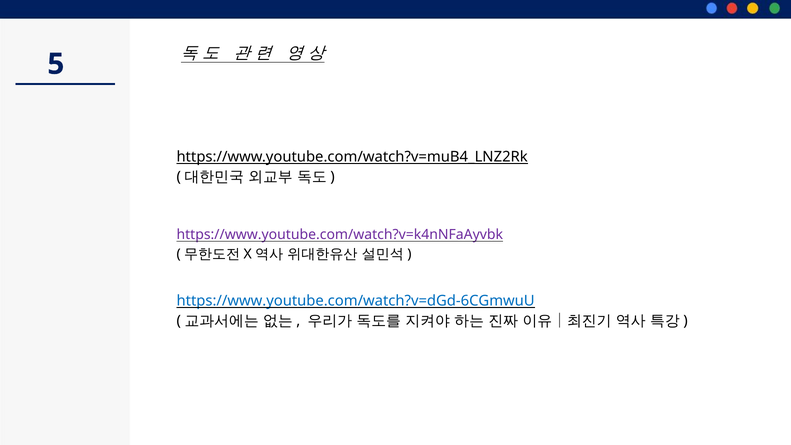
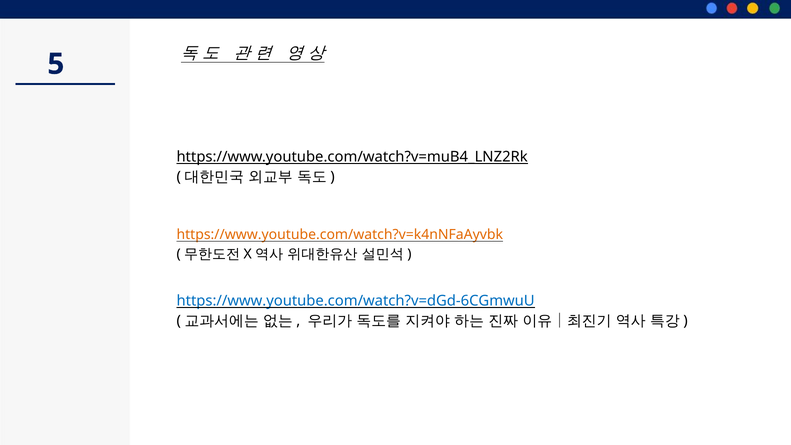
https://www.youtube.com/watch?v=k4nNFaAyvbk colour: purple -> orange
